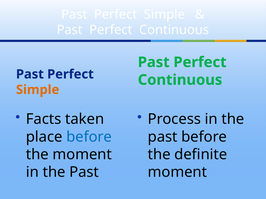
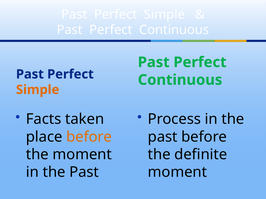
before at (89, 137) colour: blue -> orange
